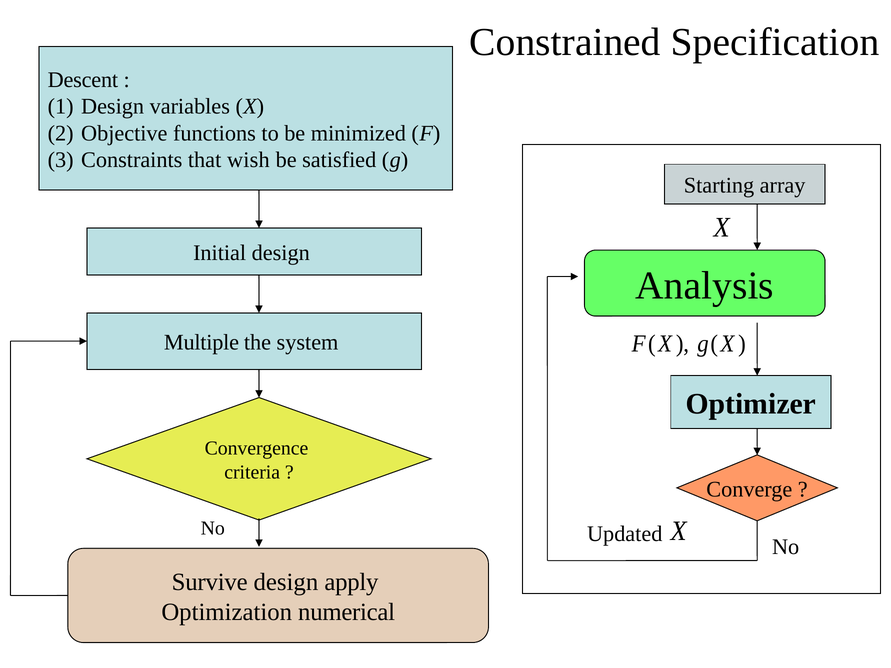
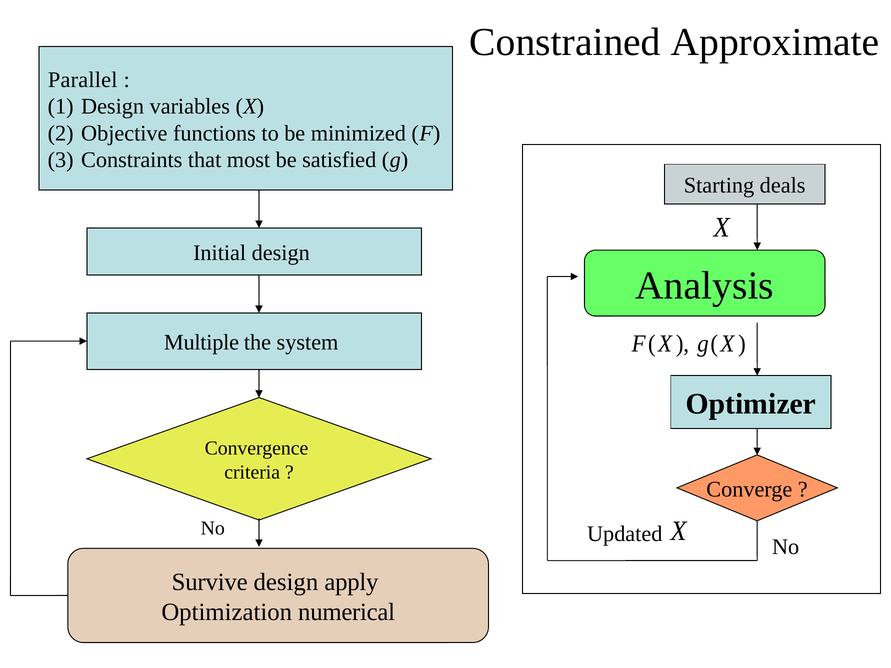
Specification: Specification -> Approximate
Descent: Descent -> Parallel
wish: wish -> most
array: array -> deals
